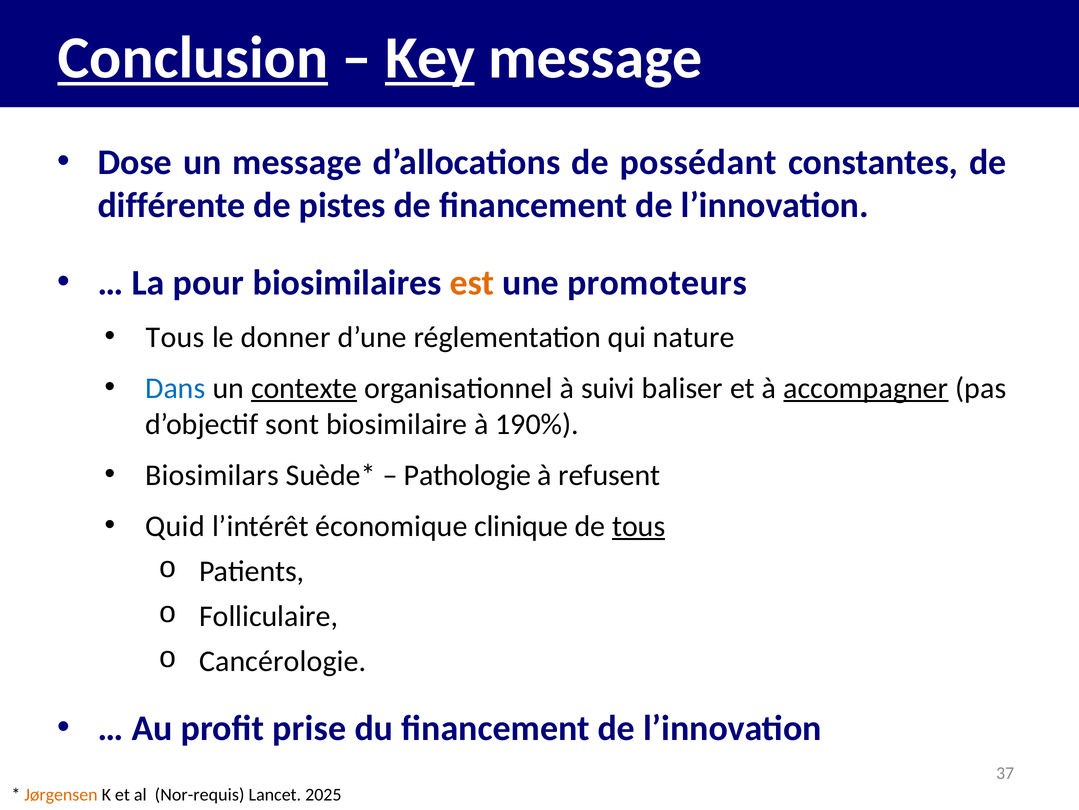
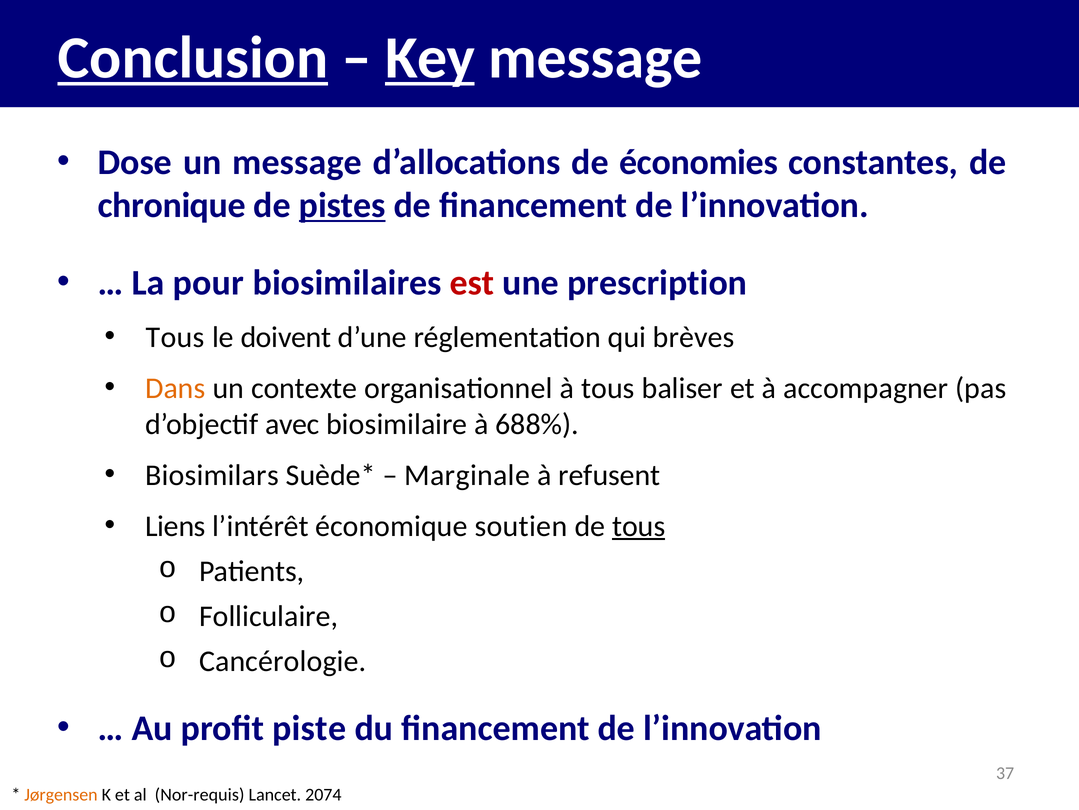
possédant: possédant -> économies
différente: différente -> chronique
pistes underline: none -> present
est colour: orange -> red
promoteurs: promoteurs -> prescription
donner: donner -> doivent
nature: nature -> brèves
Dans colour: blue -> orange
contexte underline: present -> none
à suivi: suivi -> tous
accompagner underline: present -> none
sont: sont -> avec
190%: 190% -> 688%
Pathologie: Pathologie -> Marginale
Quid: Quid -> Liens
clinique: clinique -> soutien
prise: prise -> piste
2025: 2025 -> 2074
